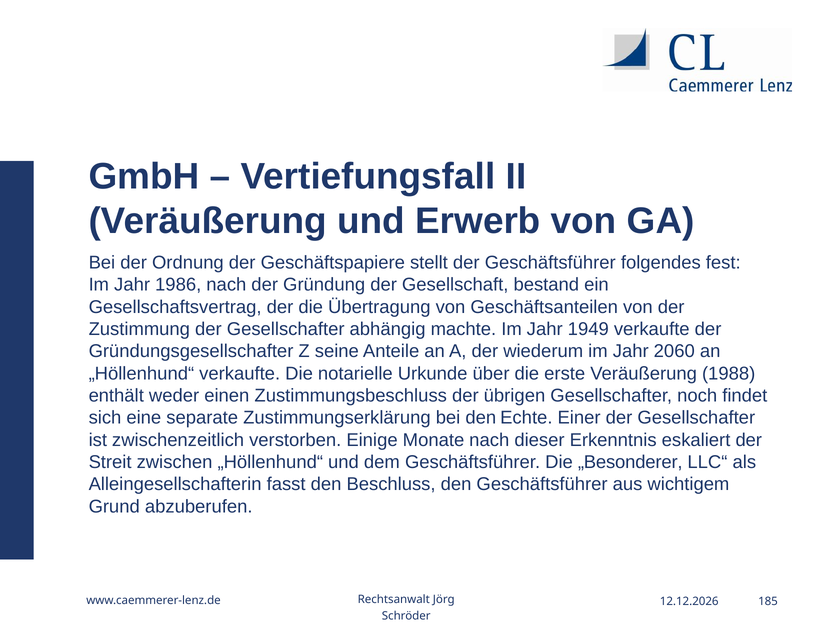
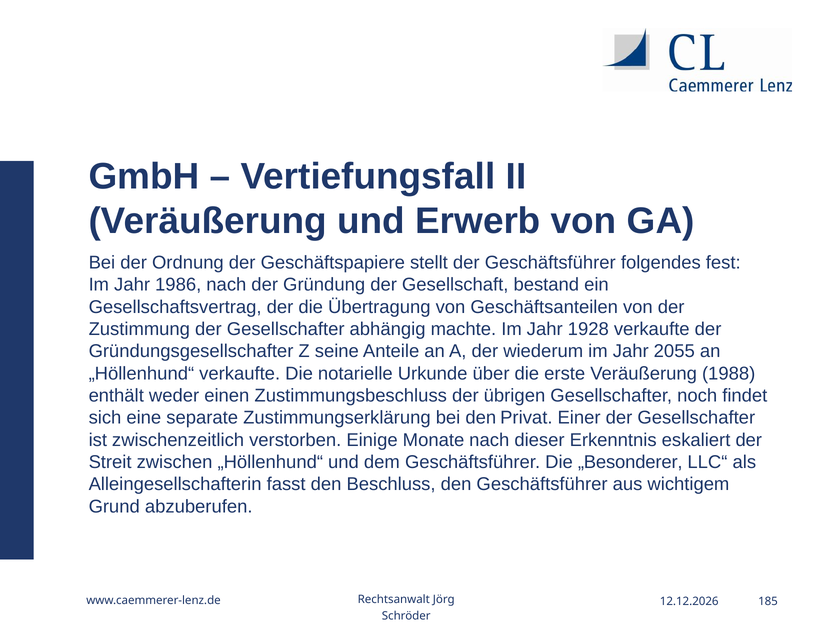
1949: 1949 -> 1928
2060: 2060 -> 2055
Echte: Echte -> Privat
